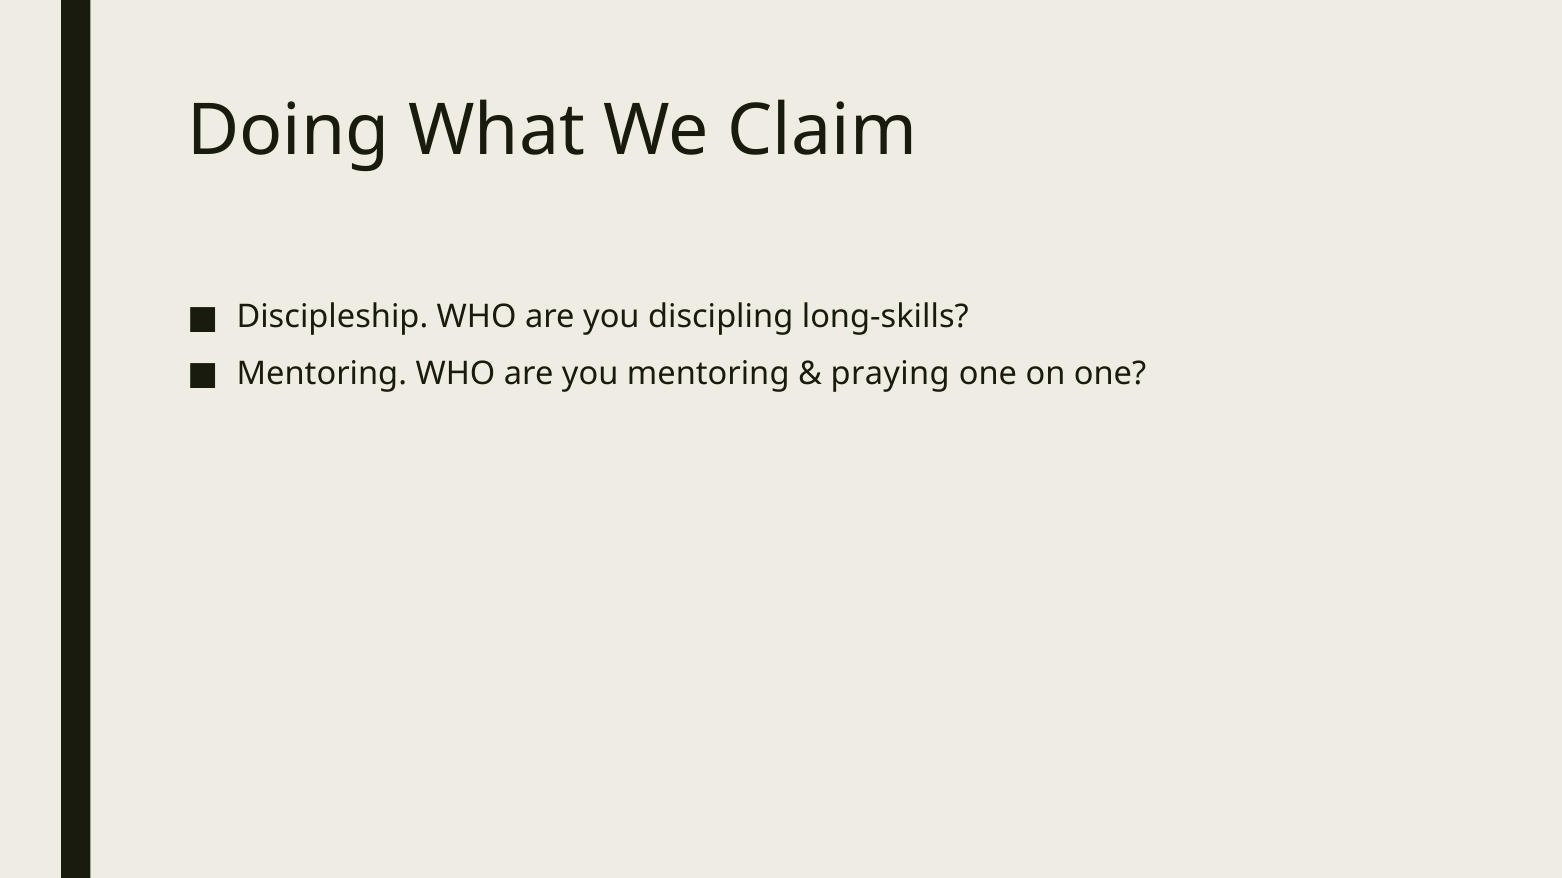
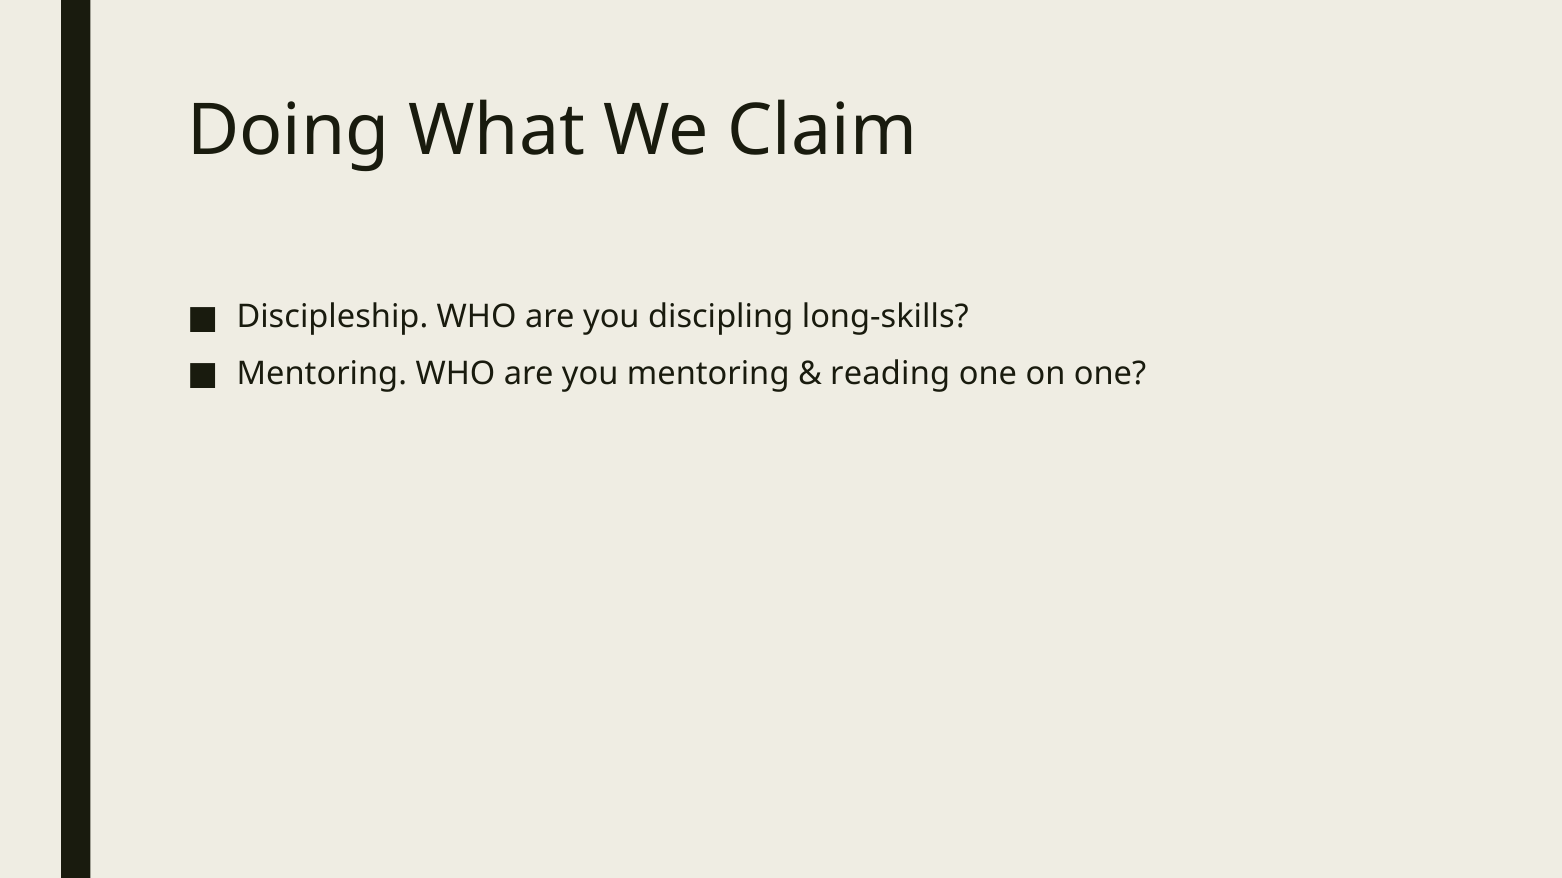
praying at (890, 374): praying -> reading
